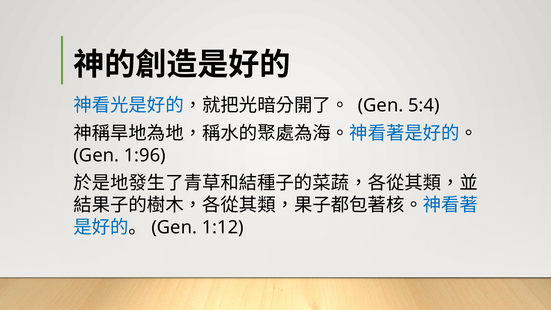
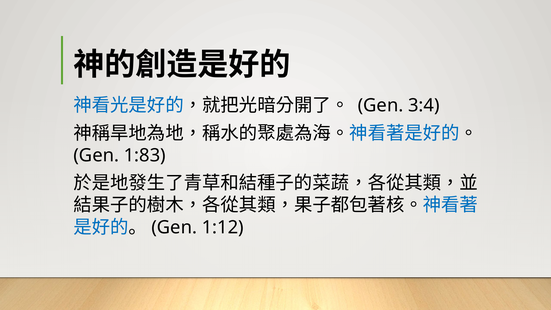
5:4: 5:4 -> 3:4
1:96: 1:96 -> 1:83
